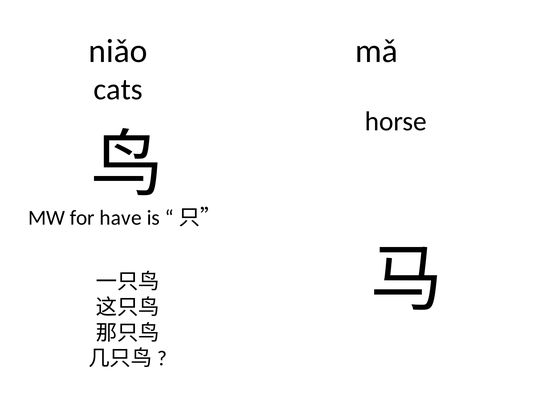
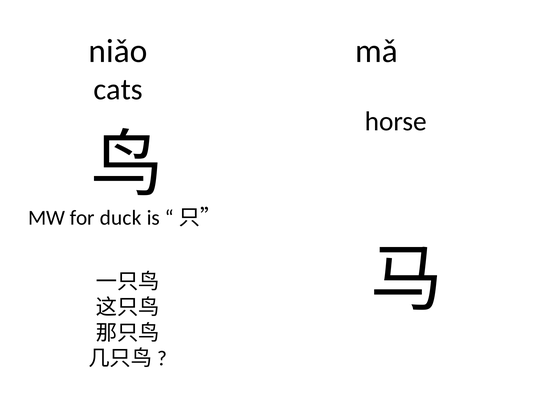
have: have -> duck
